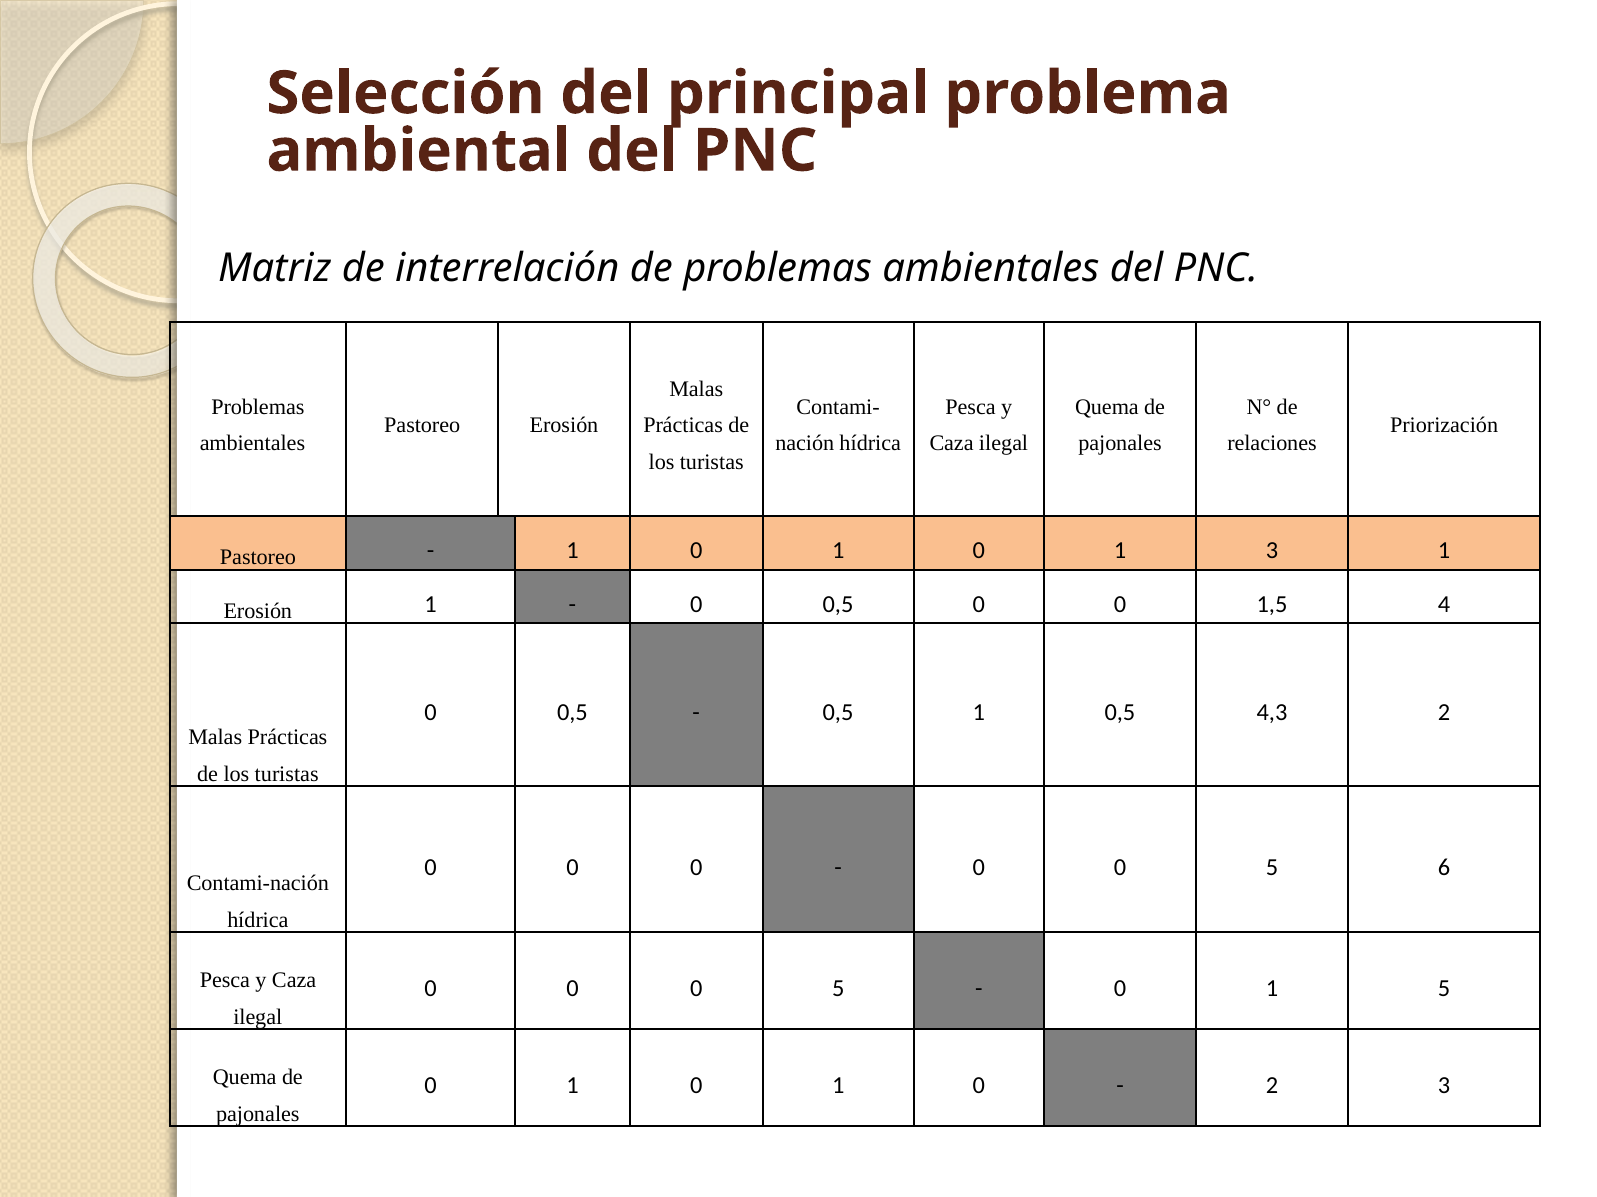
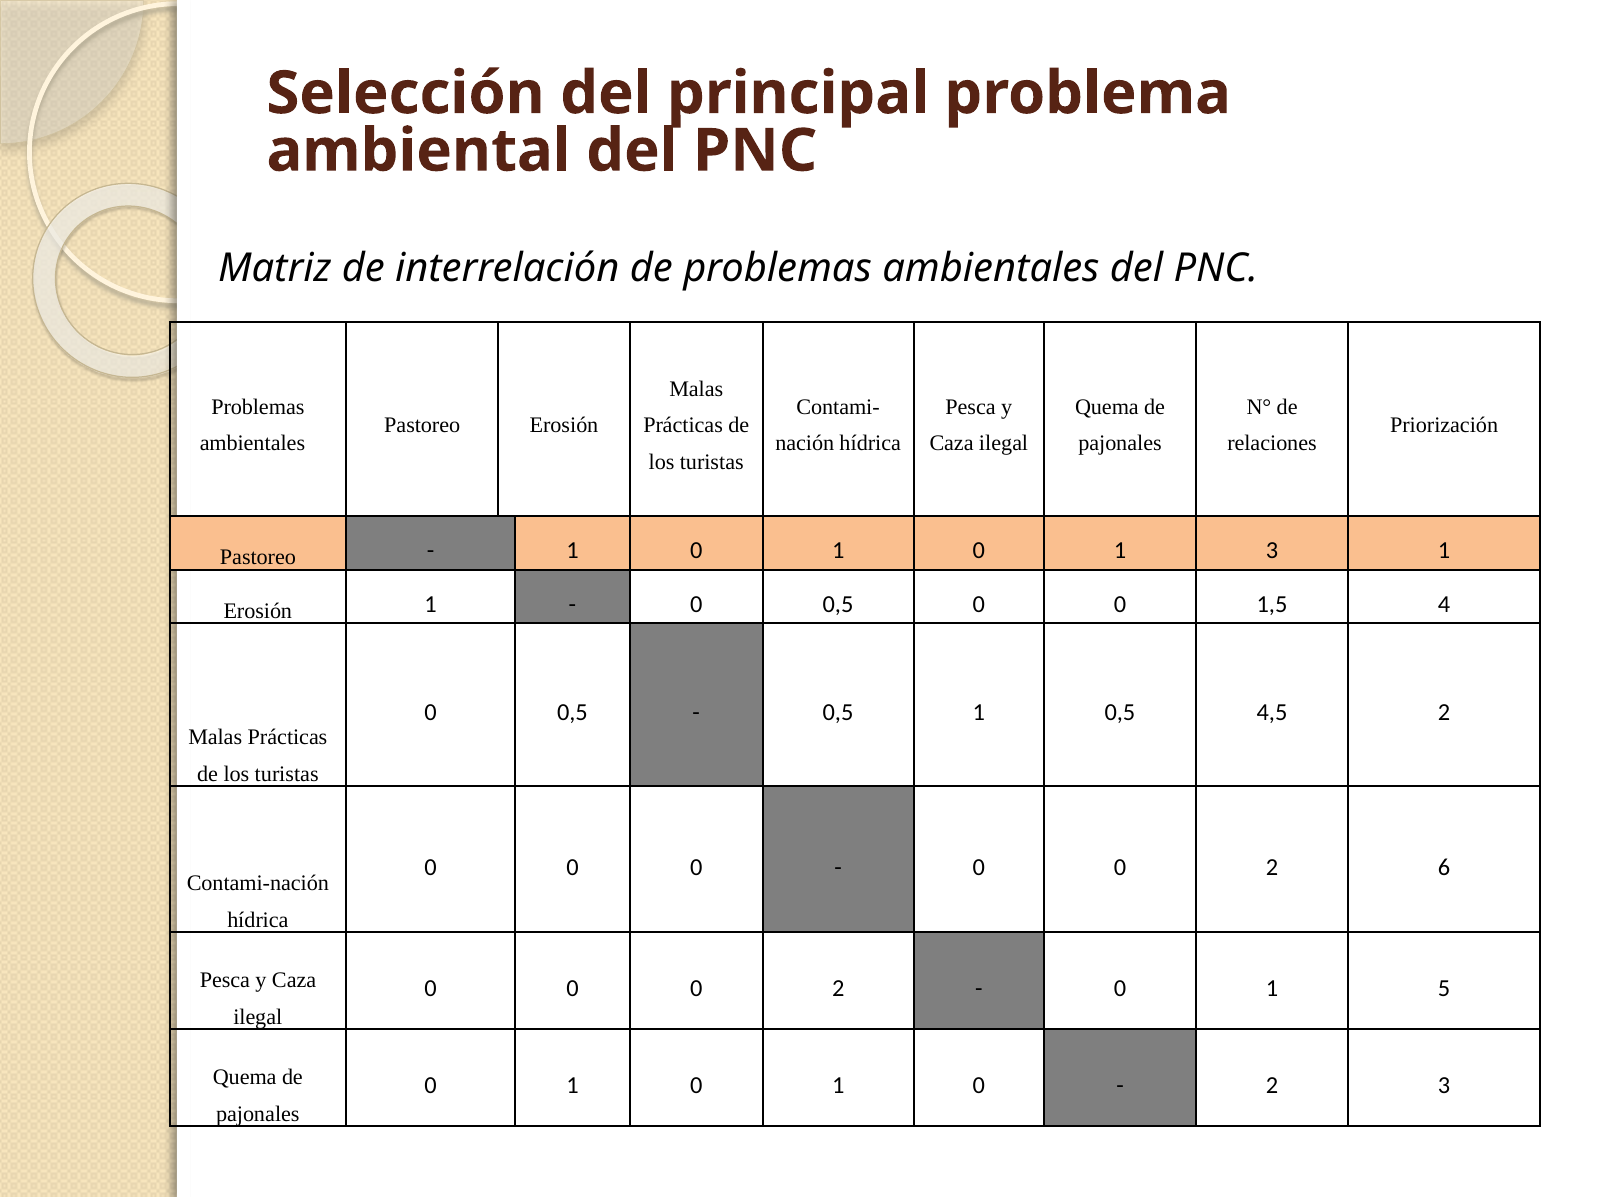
4,3: 4,3 -> 4,5
5 at (1272, 868): 5 -> 2
0 0 0 5: 5 -> 2
